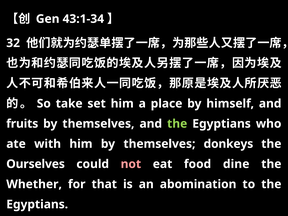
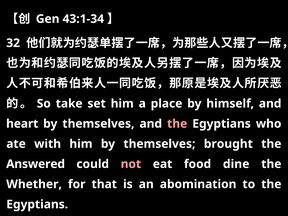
fruits: fruits -> heart
the at (177, 124) colour: light green -> pink
donkeys: donkeys -> brought
Ourselves: Ourselves -> Answered
